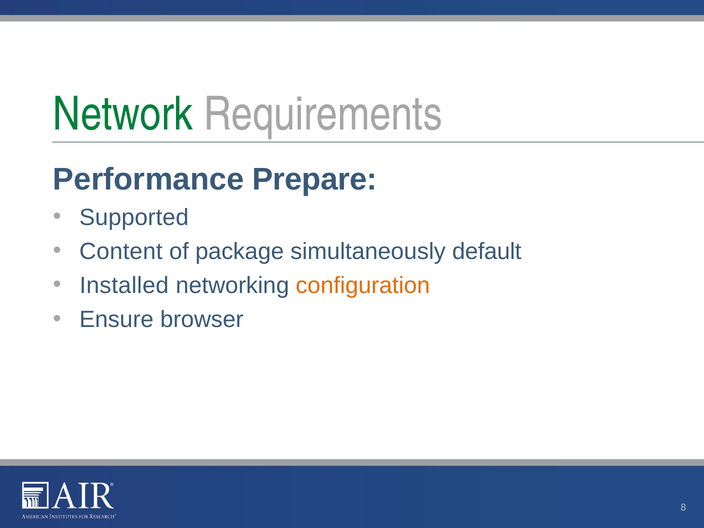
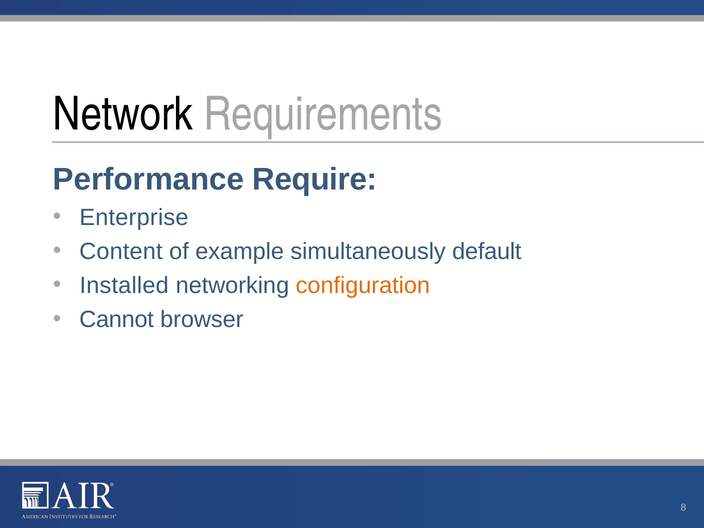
Network colour: green -> black
Prepare: Prepare -> Require
Supported: Supported -> Enterprise
package: package -> example
Ensure: Ensure -> Cannot
